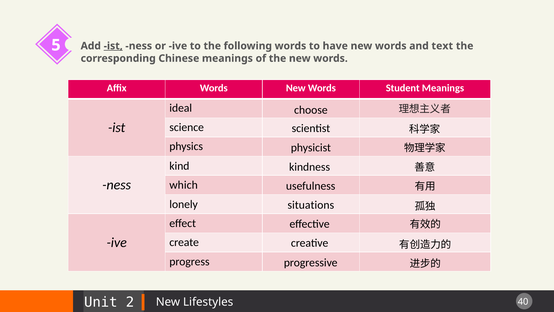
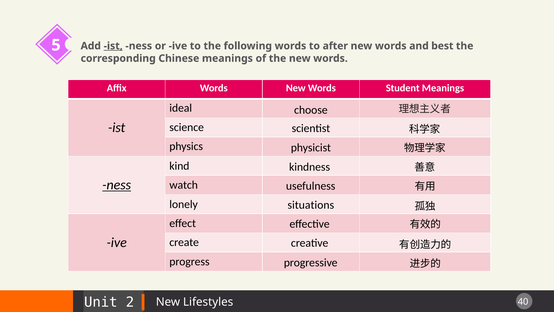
have: have -> after
text: text -> best
ness at (117, 185) underline: none -> present
which: which -> watch
